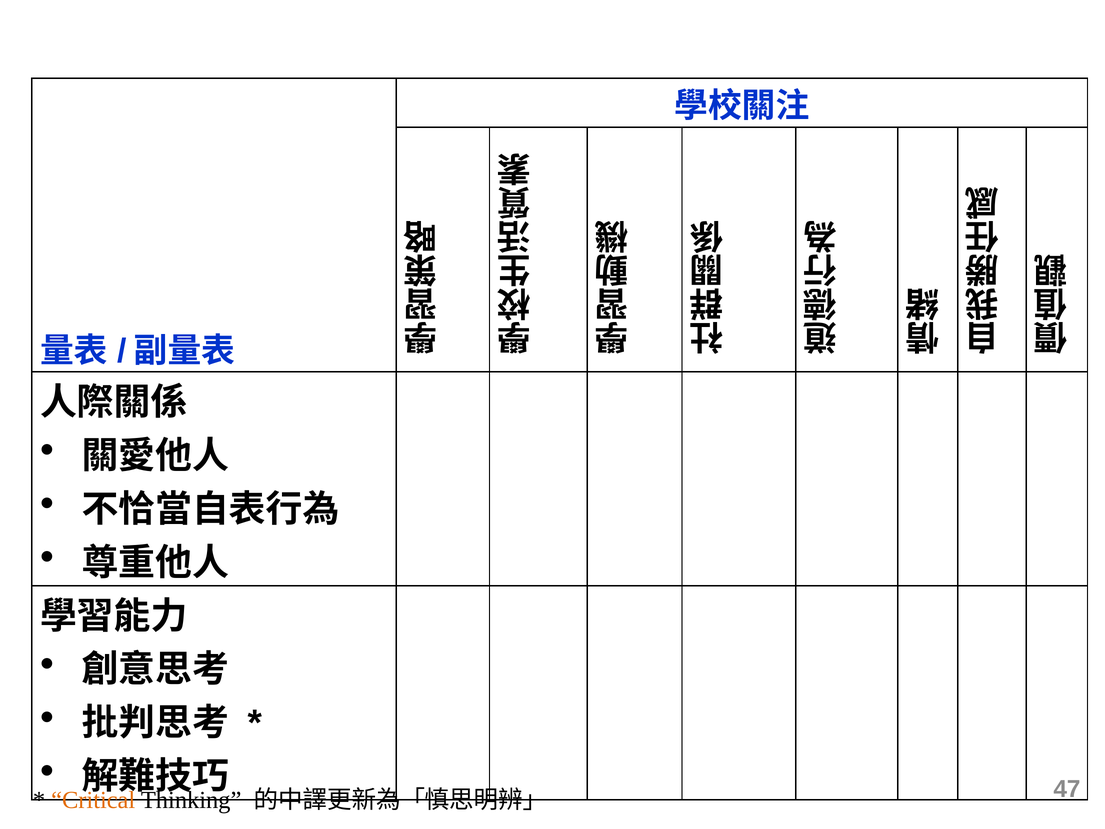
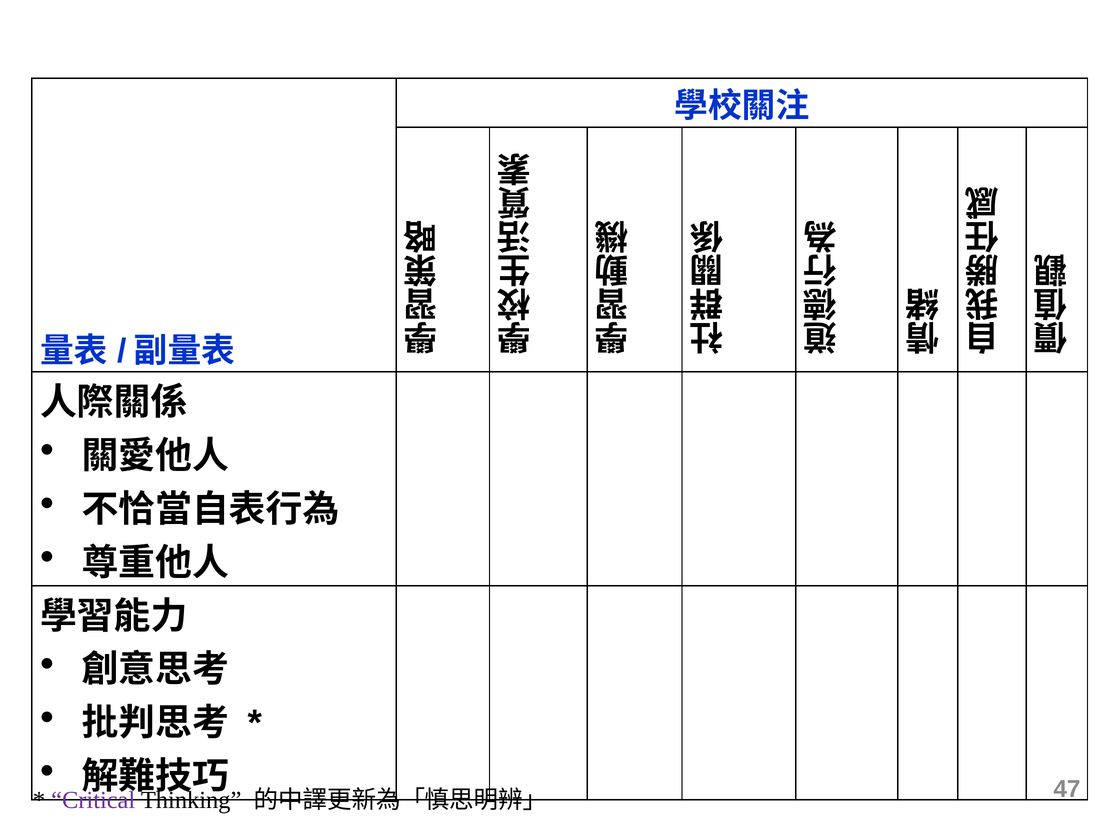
Critical colour: orange -> purple
